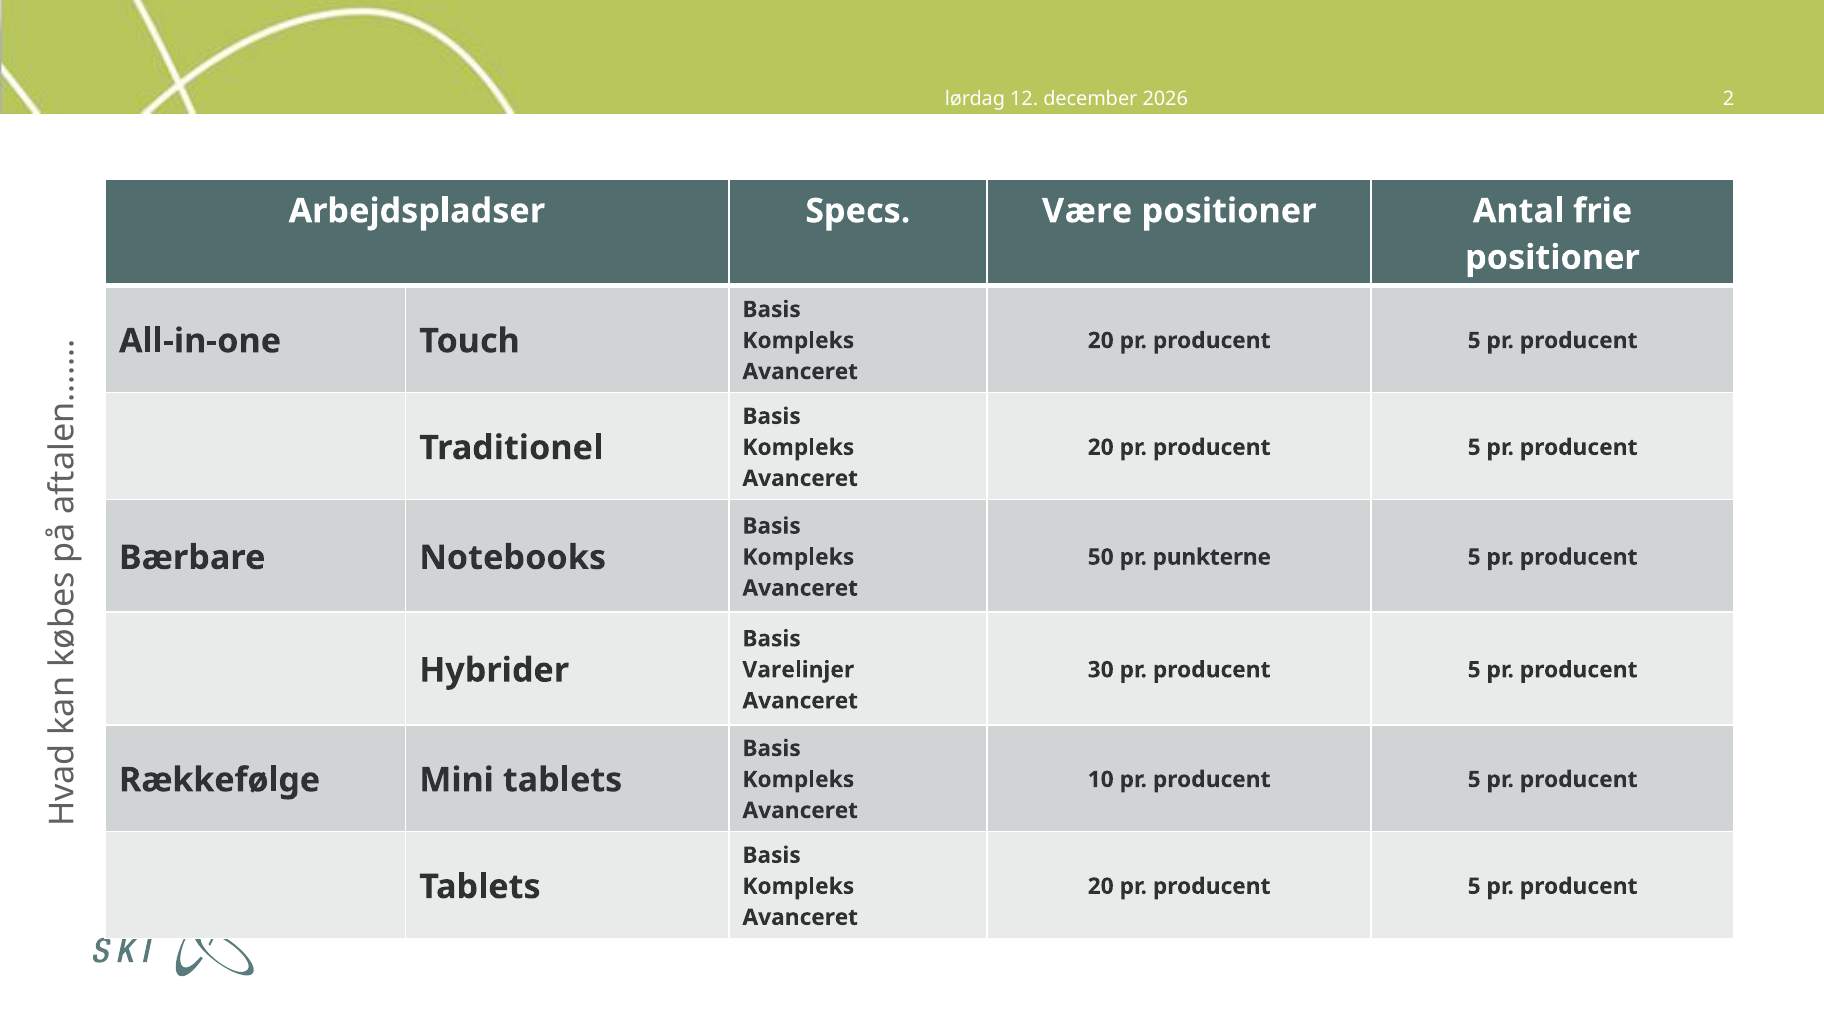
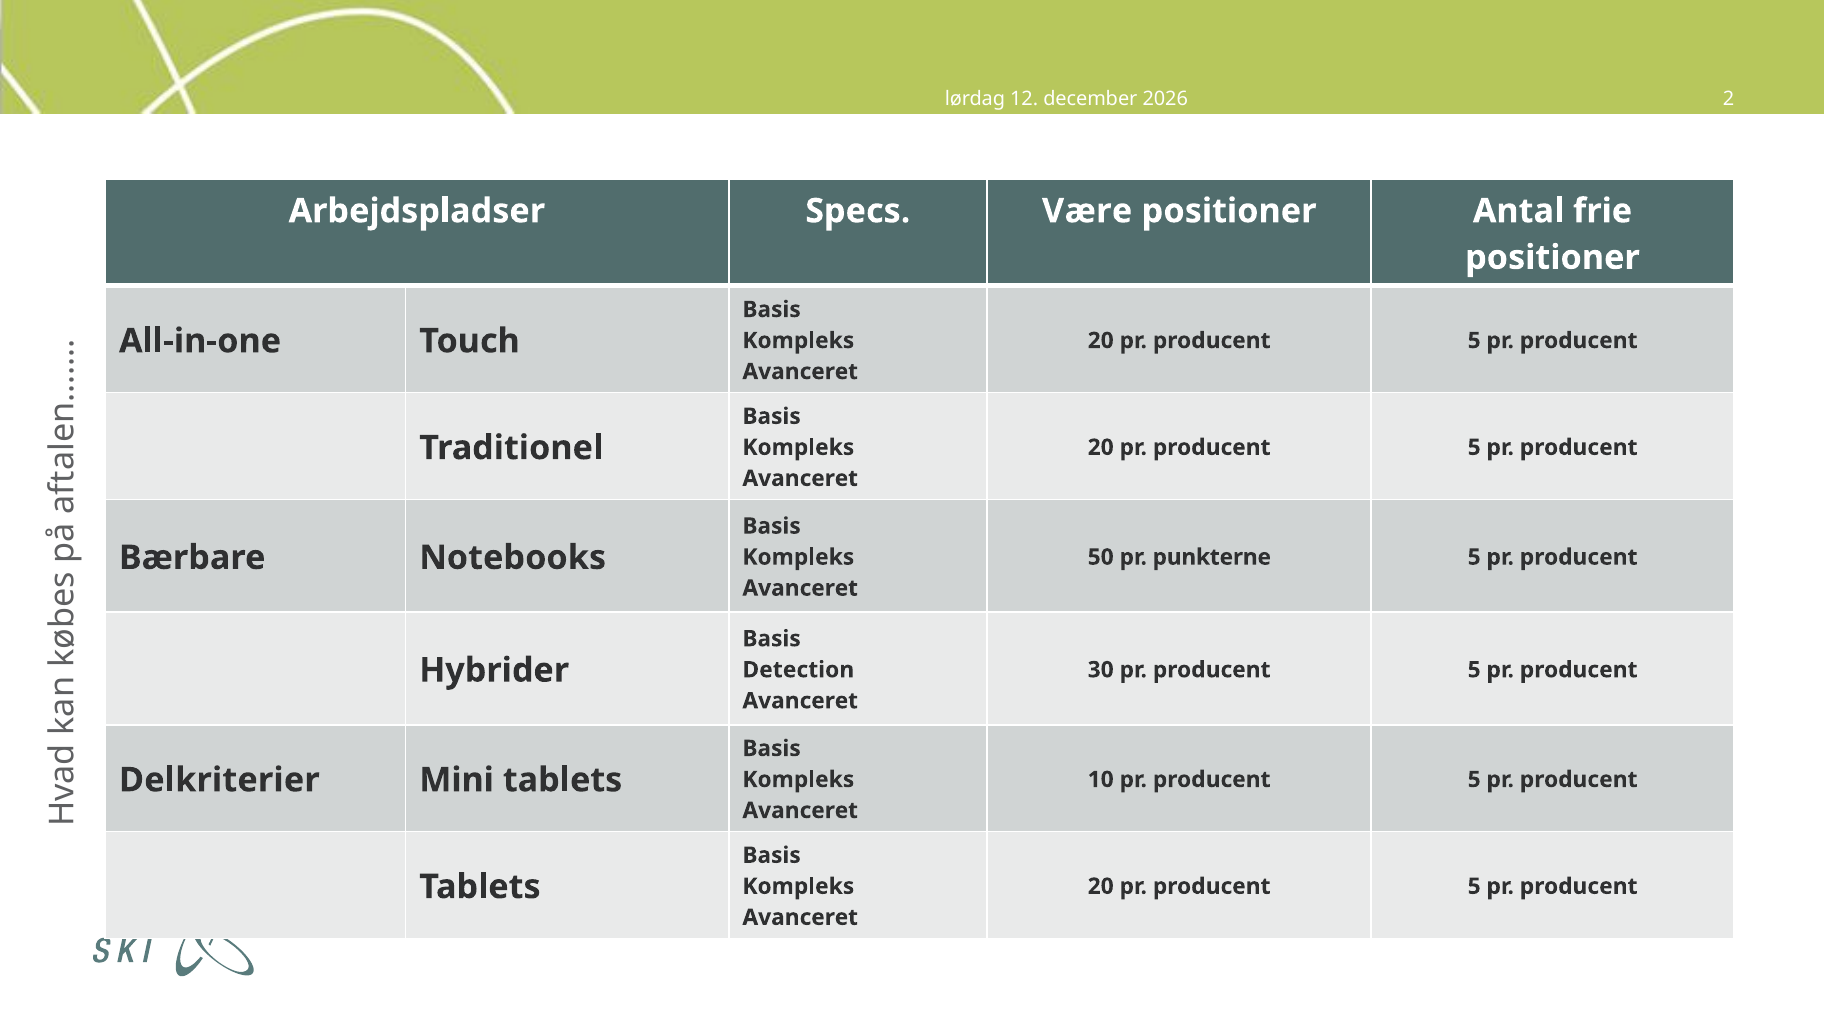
Varelinjer: Varelinjer -> Detection
Rækkefølge: Rækkefølge -> Delkriterier
